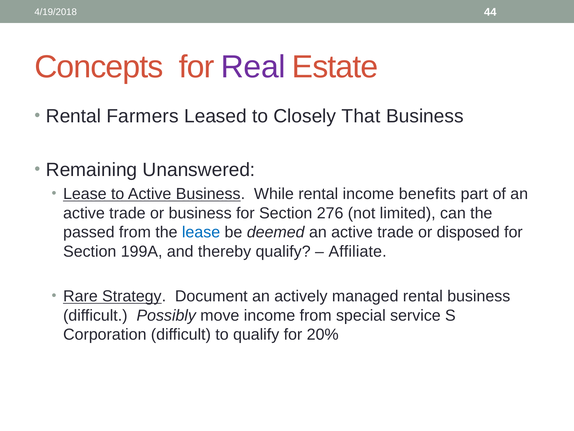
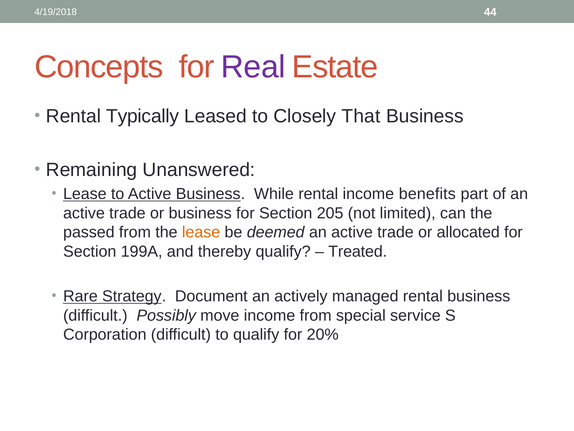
Farmers: Farmers -> Typically
276: 276 -> 205
lease at (201, 232) colour: blue -> orange
disposed: disposed -> allocated
Affiliate: Affiliate -> Treated
